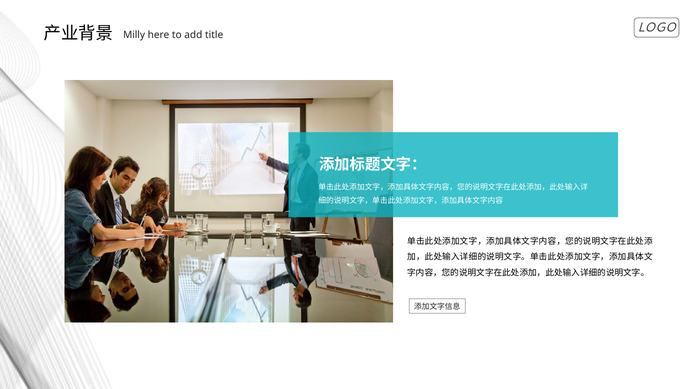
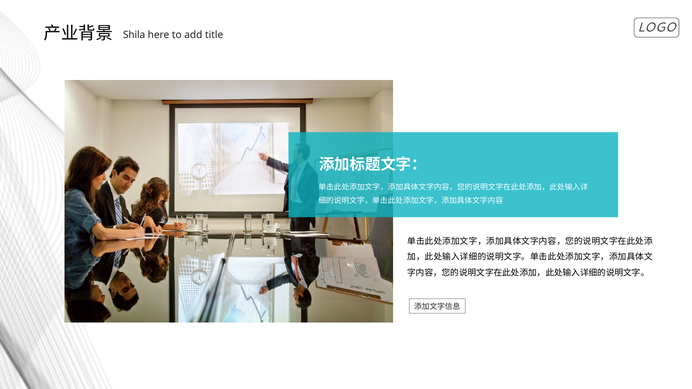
Milly: Milly -> Shila
